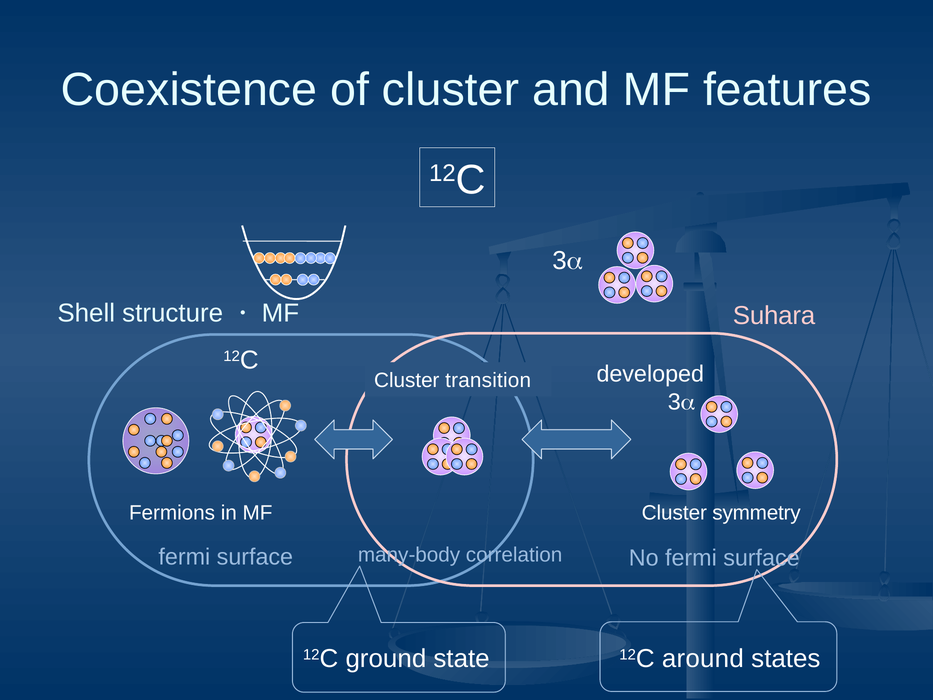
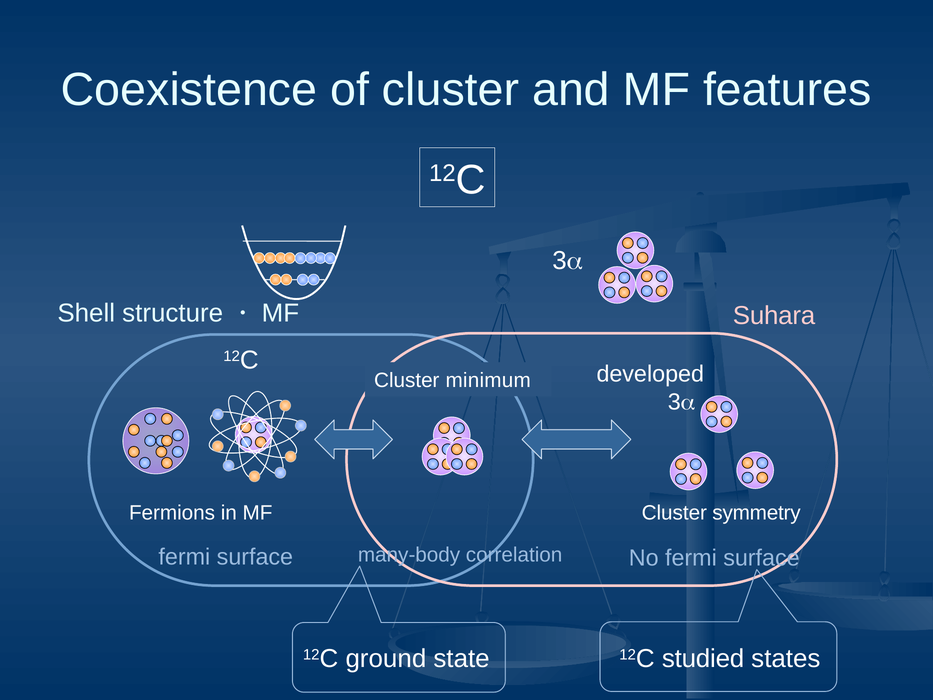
transition: transition -> minimum
around: around -> studied
